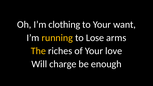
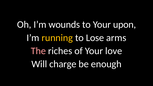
clothing: clothing -> wounds
want: want -> upon
The colour: yellow -> pink
